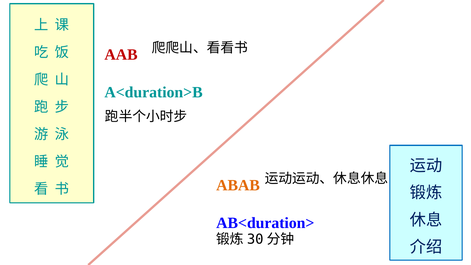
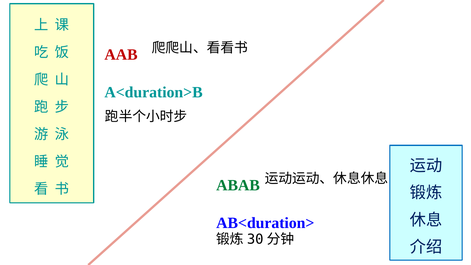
ABAB colour: orange -> green
